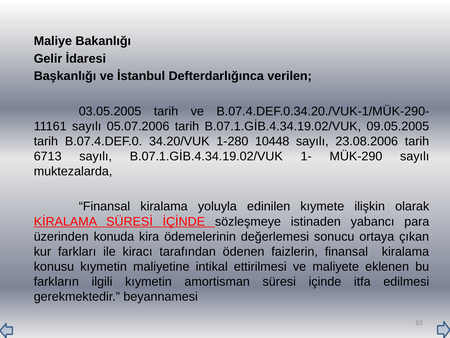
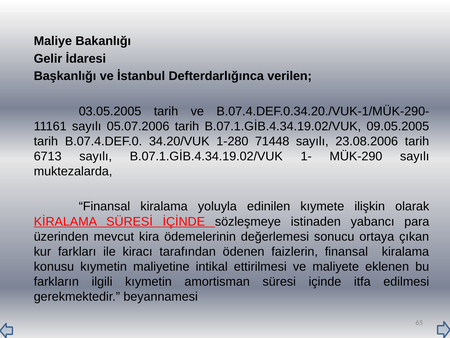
10448: 10448 -> 71448
konuda: konuda -> mevcut
